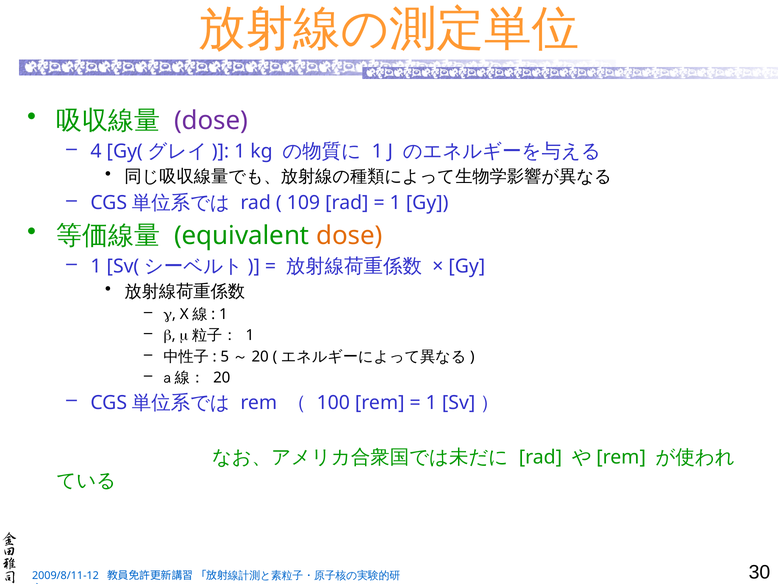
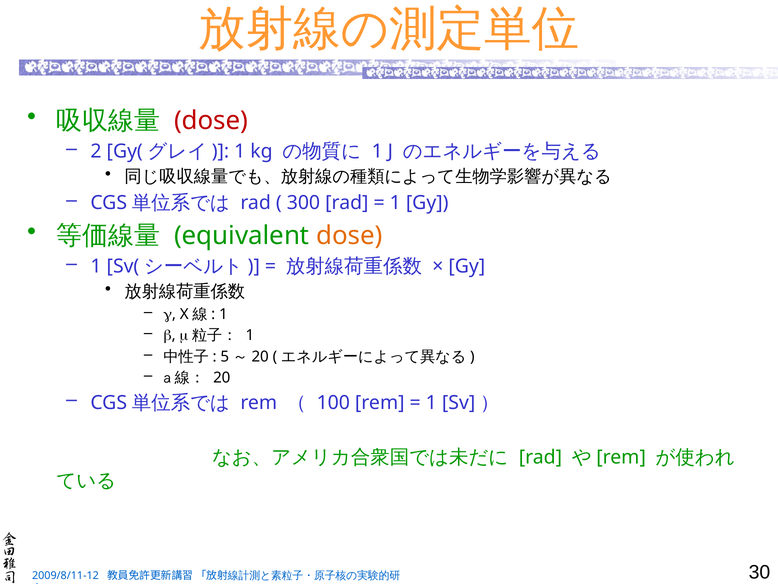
dose at (211, 121) colour: purple -> red
4: 4 -> 2
109: 109 -> 300
